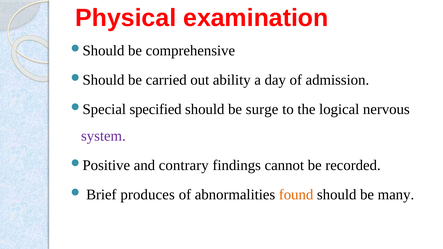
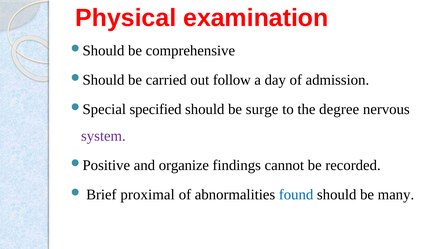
ability: ability -> follow
logical: logical -> degree
contrary: contrary -> organize
produces: produces -> proximal
found colour: orange -> blue
